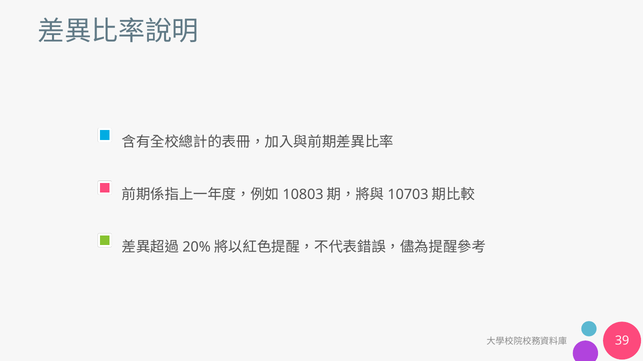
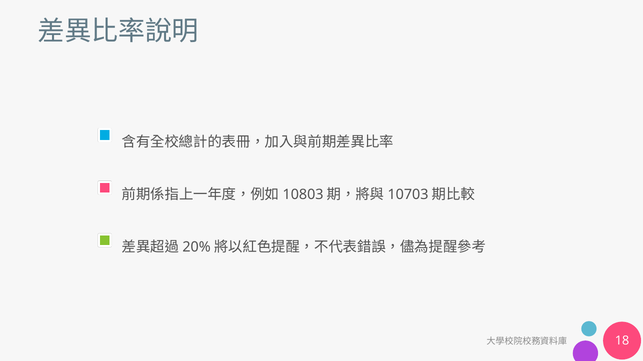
39: 39 -> 18
